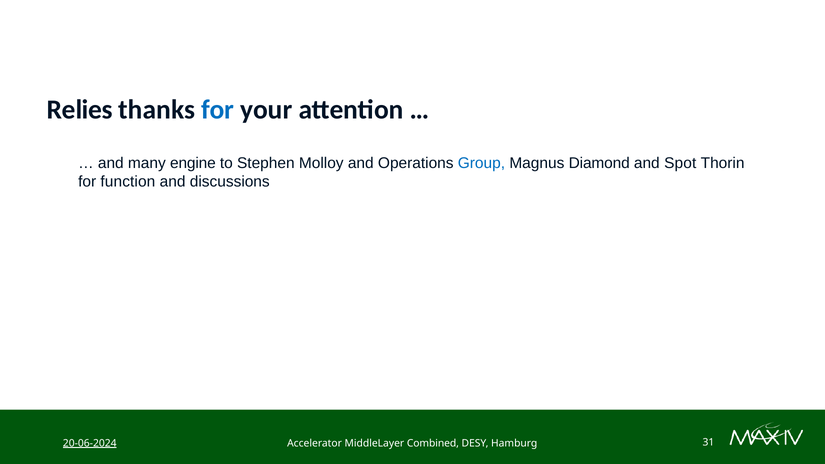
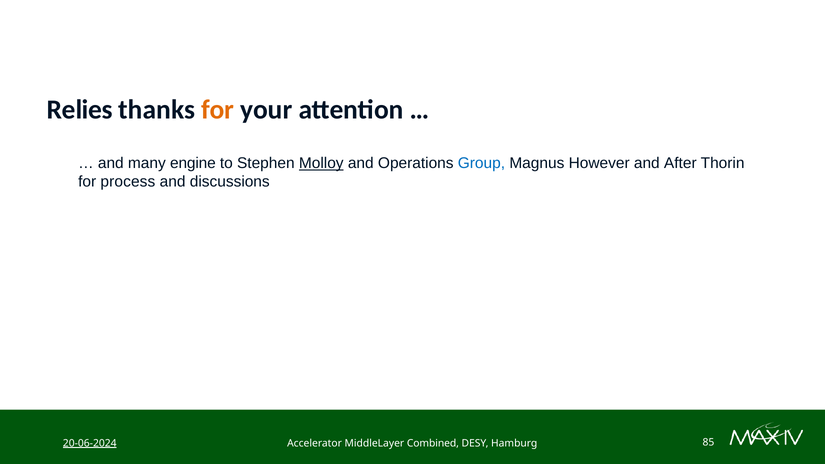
for at (218, 109) colour: blue -> orange
Molloy underline: none -> present
Diamond: Diamond -> However
Spot: Spot -> After
function: function -> process
31: 31 -> 85
